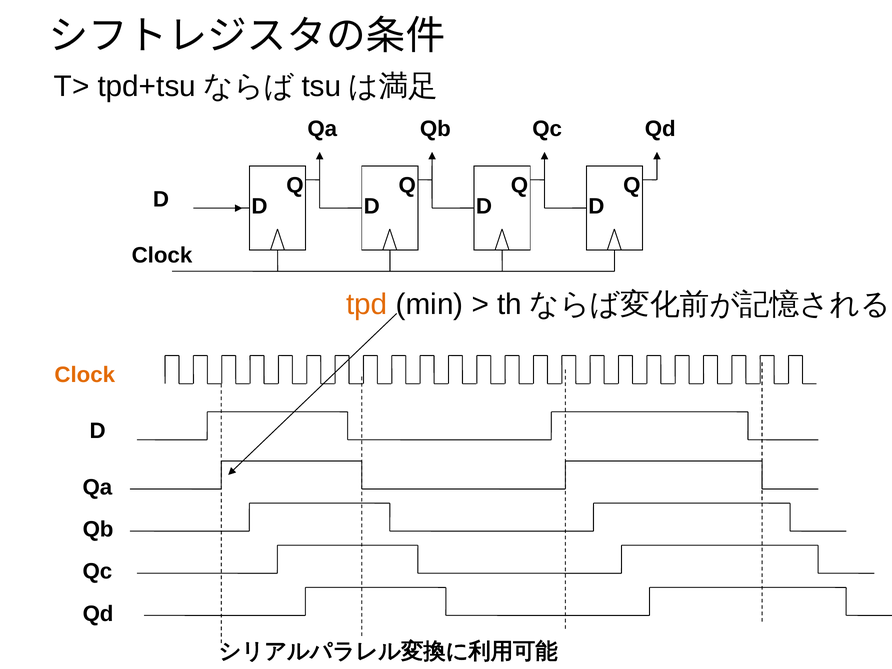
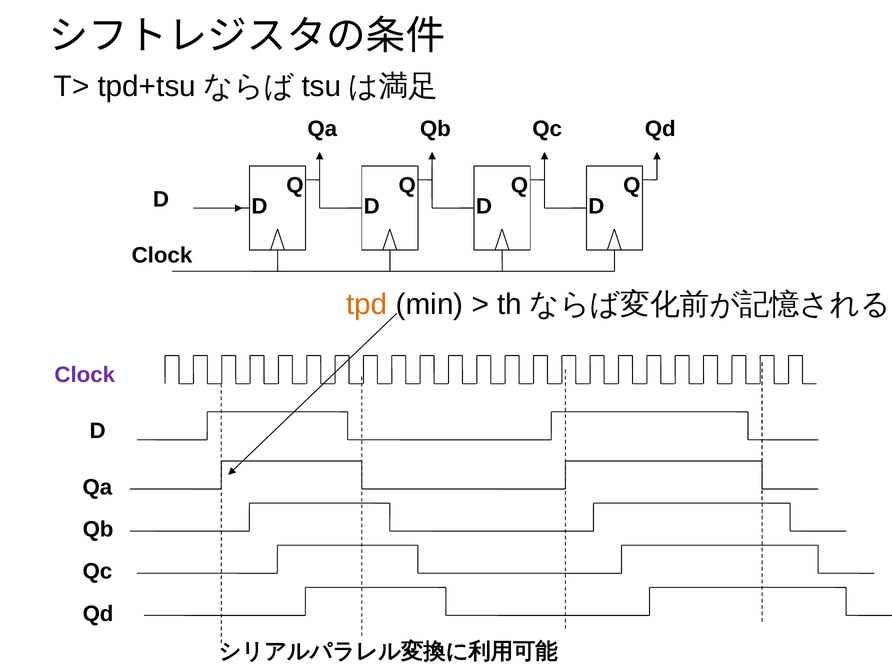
Clock at (85, 375) colour: orange -> purple
